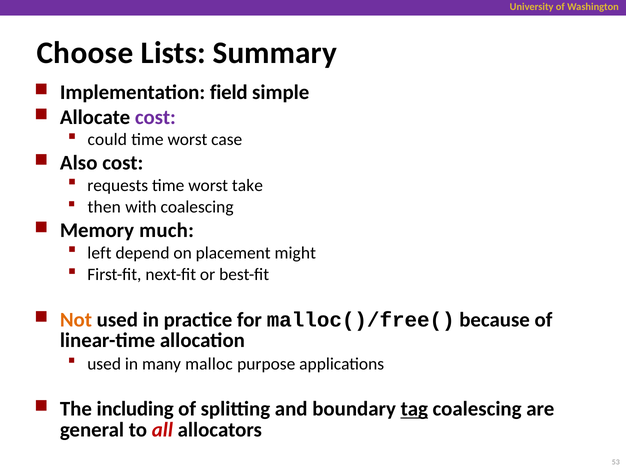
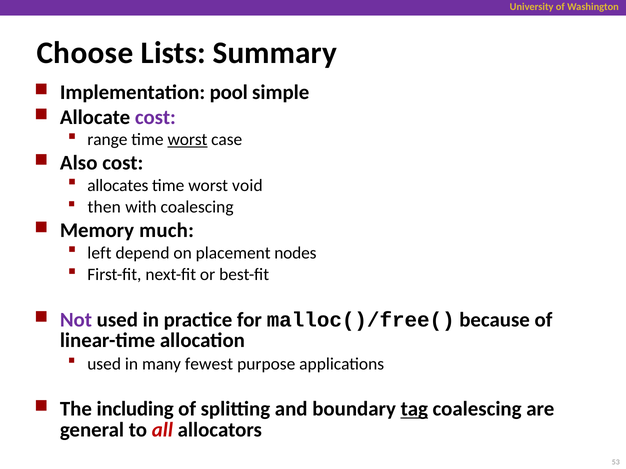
field: field -> pool
could: could -> range
worst at (187, 140) underline: none -> present
requests: requests -> allocates
take: take -> void
might: might -> nodes
Not colour: orange -> purple
malloc: malloc -> fewest
